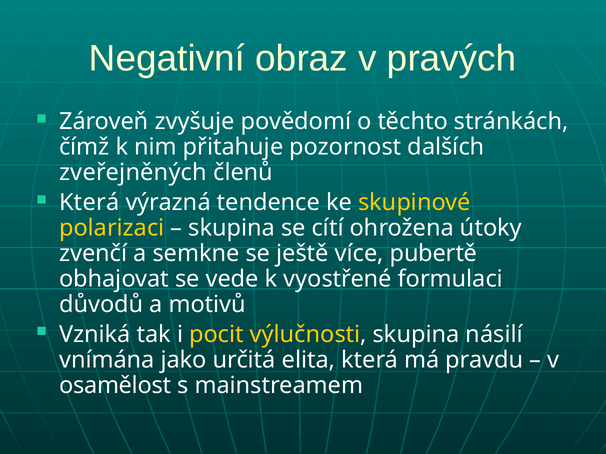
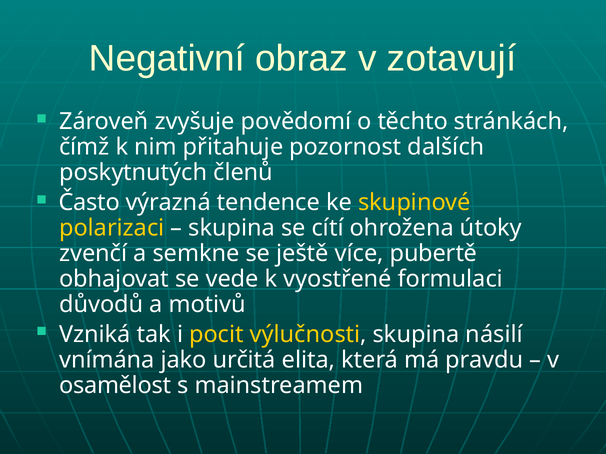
pravých: pravých -> zotavují
zveřejněných: zveřejněných -> poskytnutých
Která at (89, 203): Která -> Často
